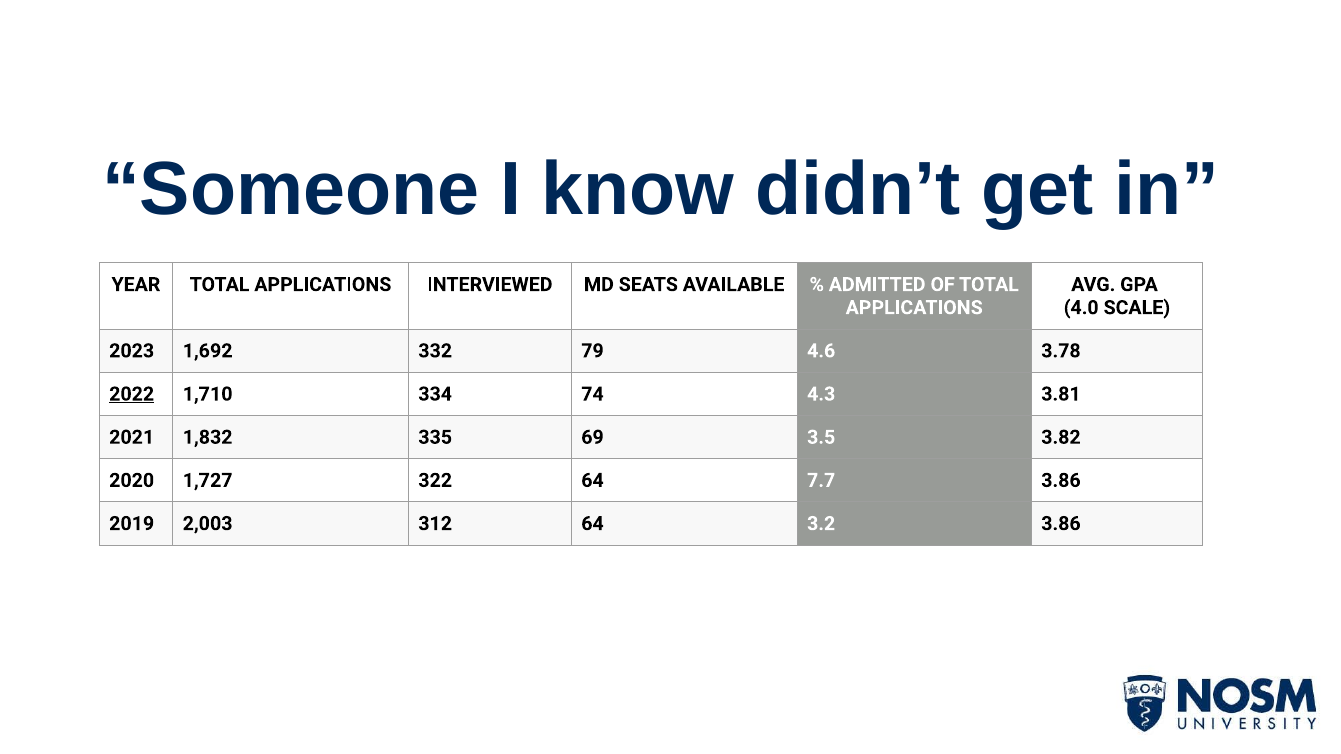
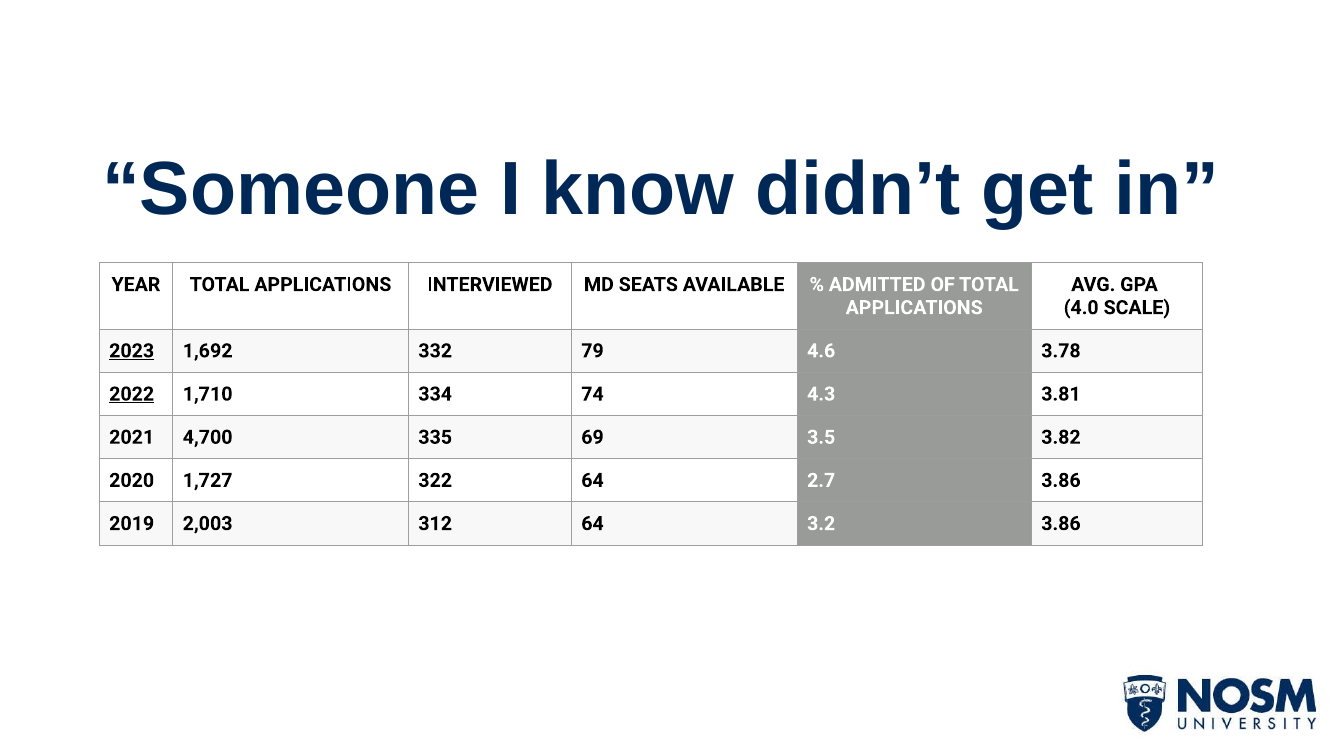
2023 underline: none -> present
1,832: 1,832 -> 4,700
7.7: 7.7 -> 2.7
